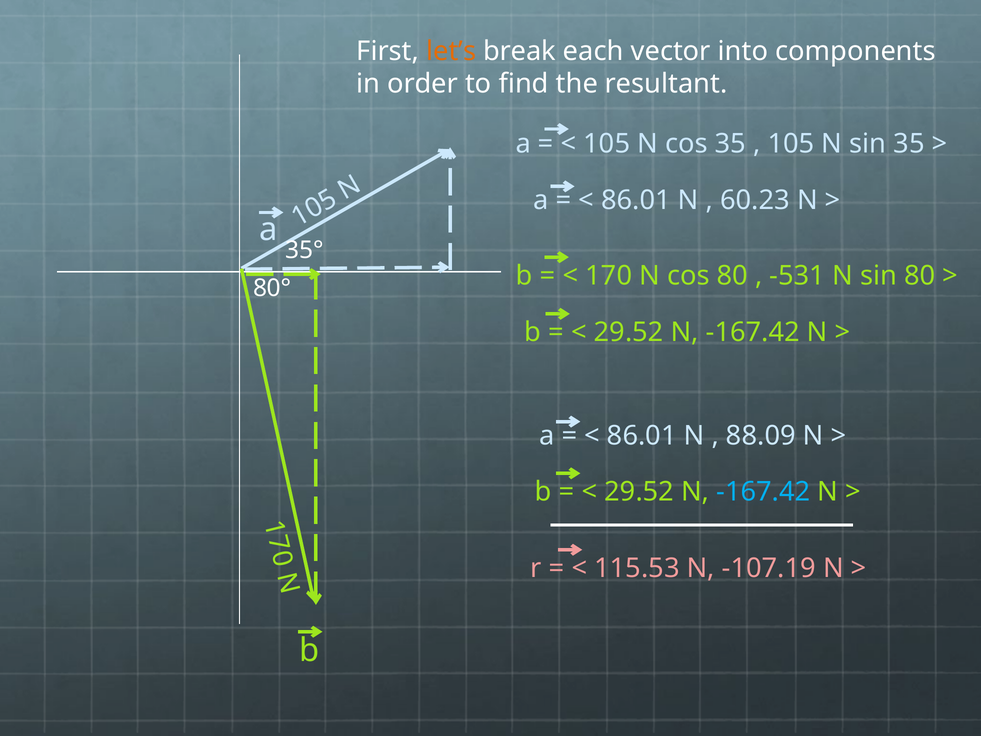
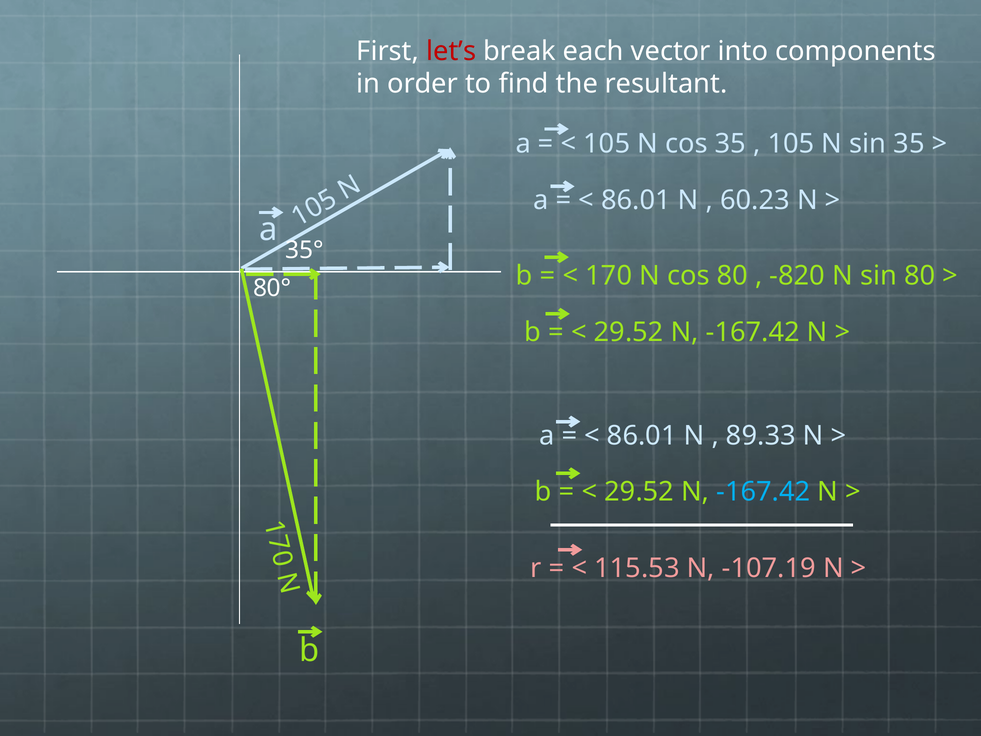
let’s colour: orange -> red
-531: -531 -> -820
88.09: 88.09 -> 89.33
